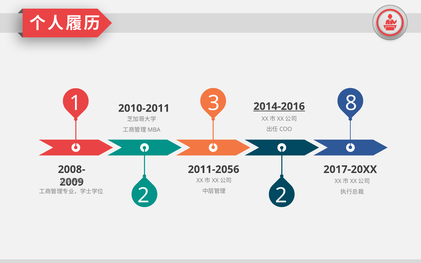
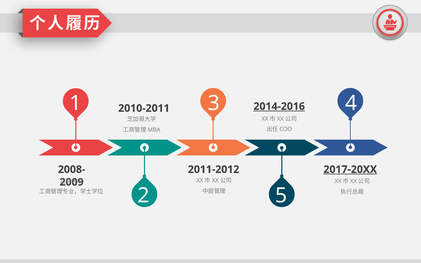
8: 8 -> 4
2011-2056: 2011-2056 -> 2011-2012
2017-20XX underline: none -> present
2 2: 2 -> 5
